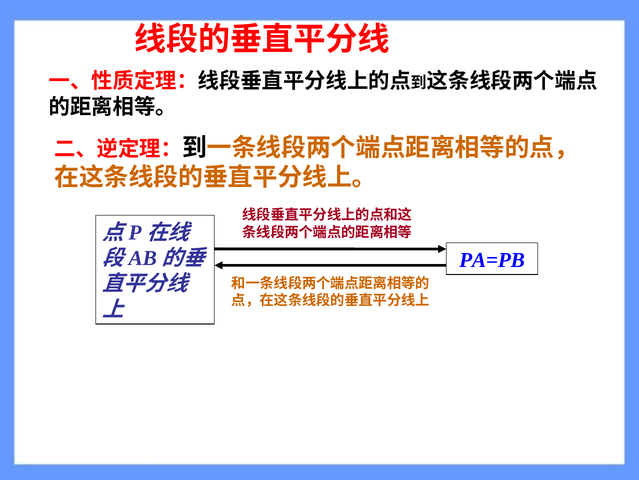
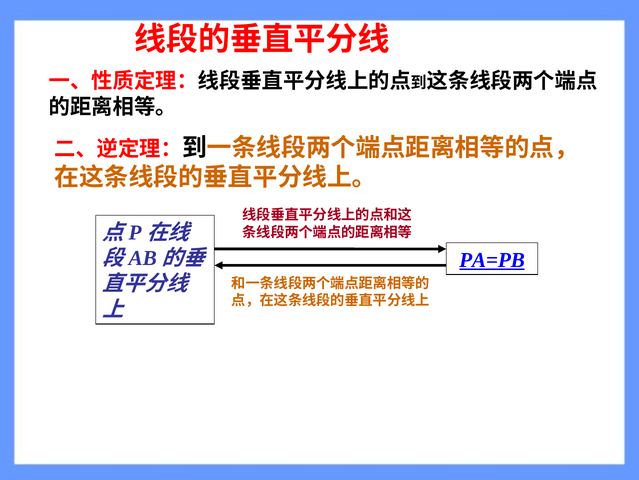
PA=PB underline: none -> present
